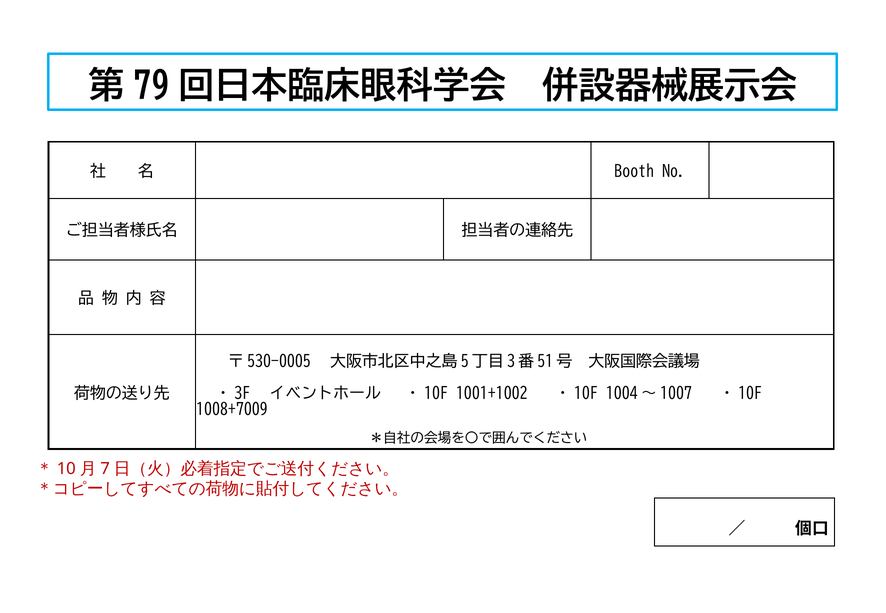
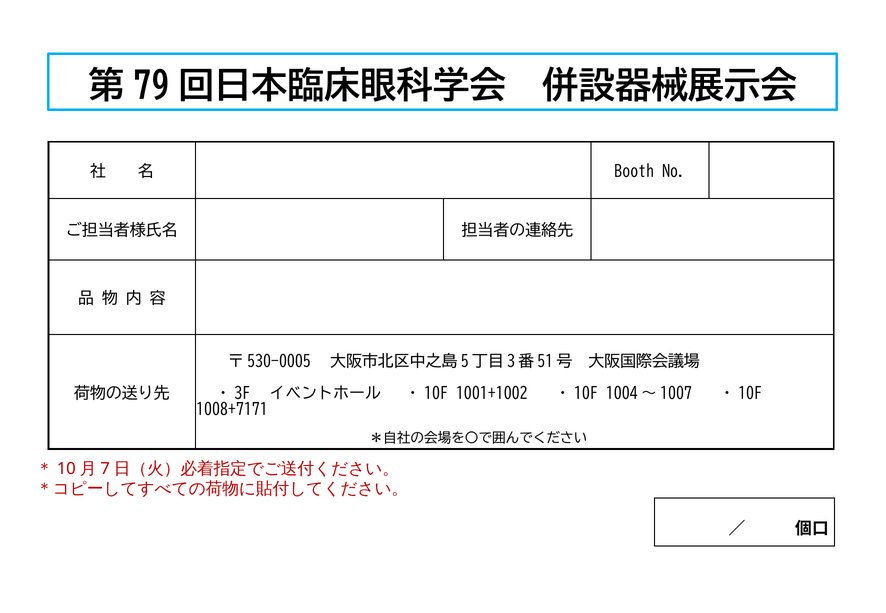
1008+7009: 1008+7009 -> 1008+7171
